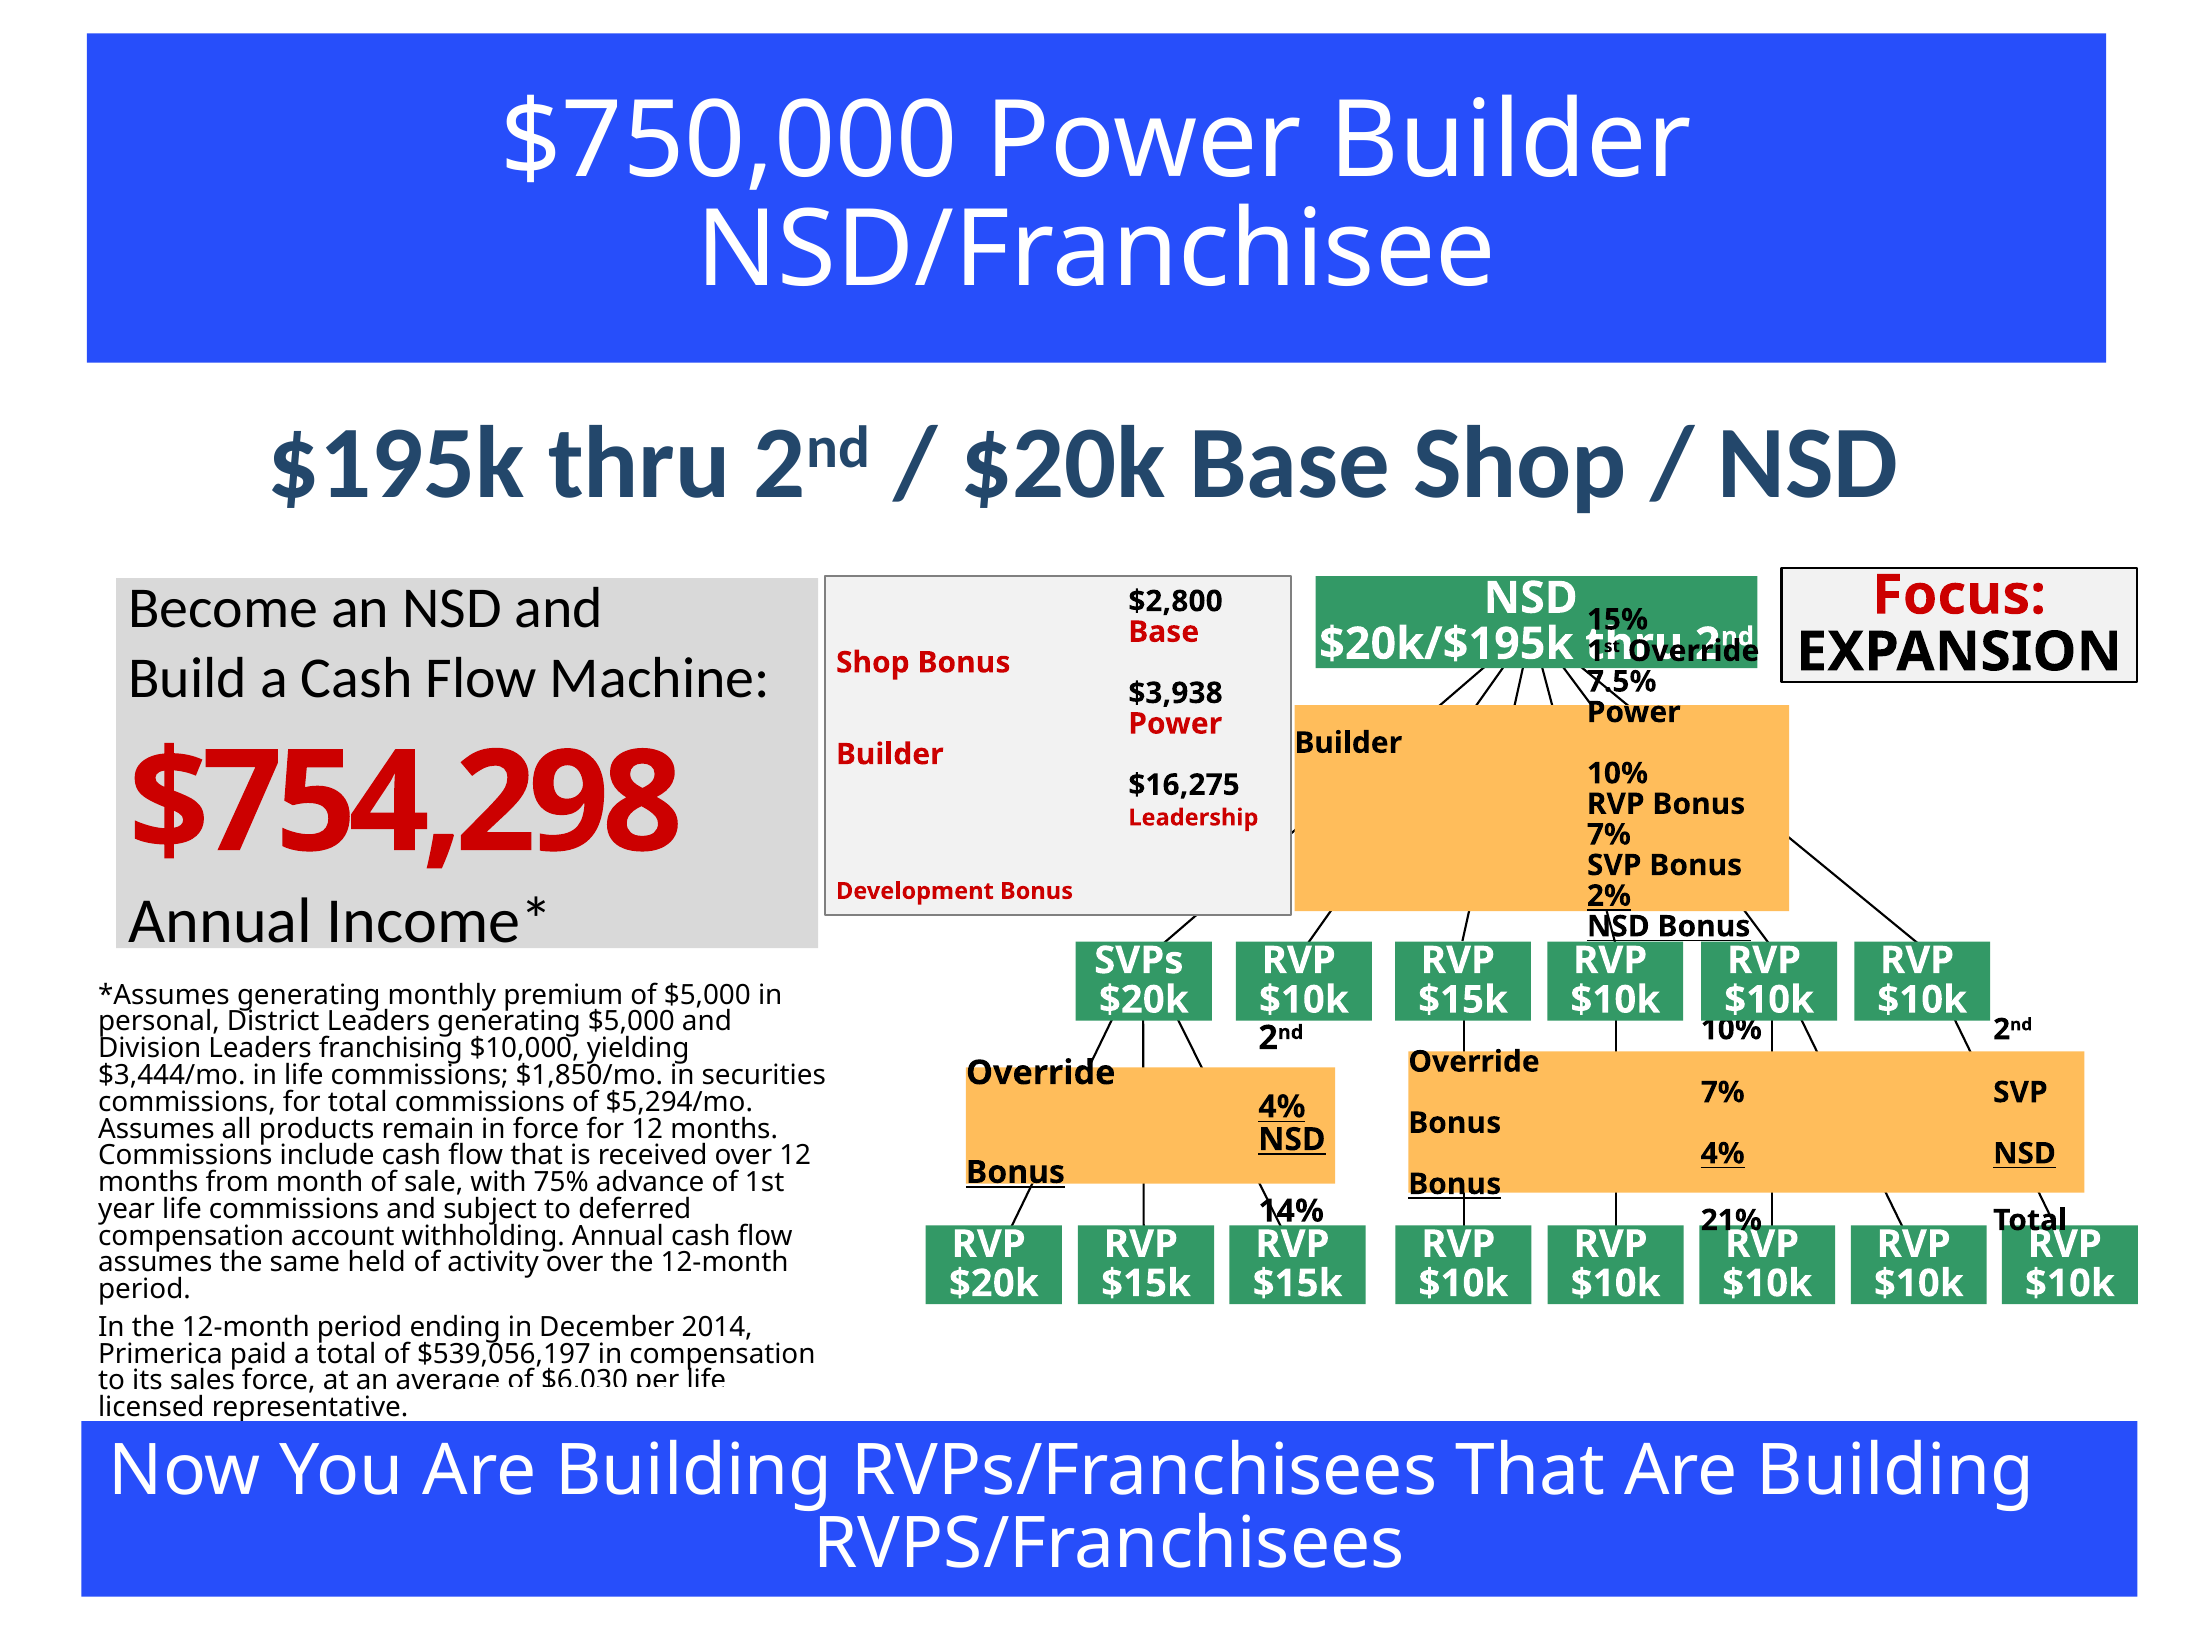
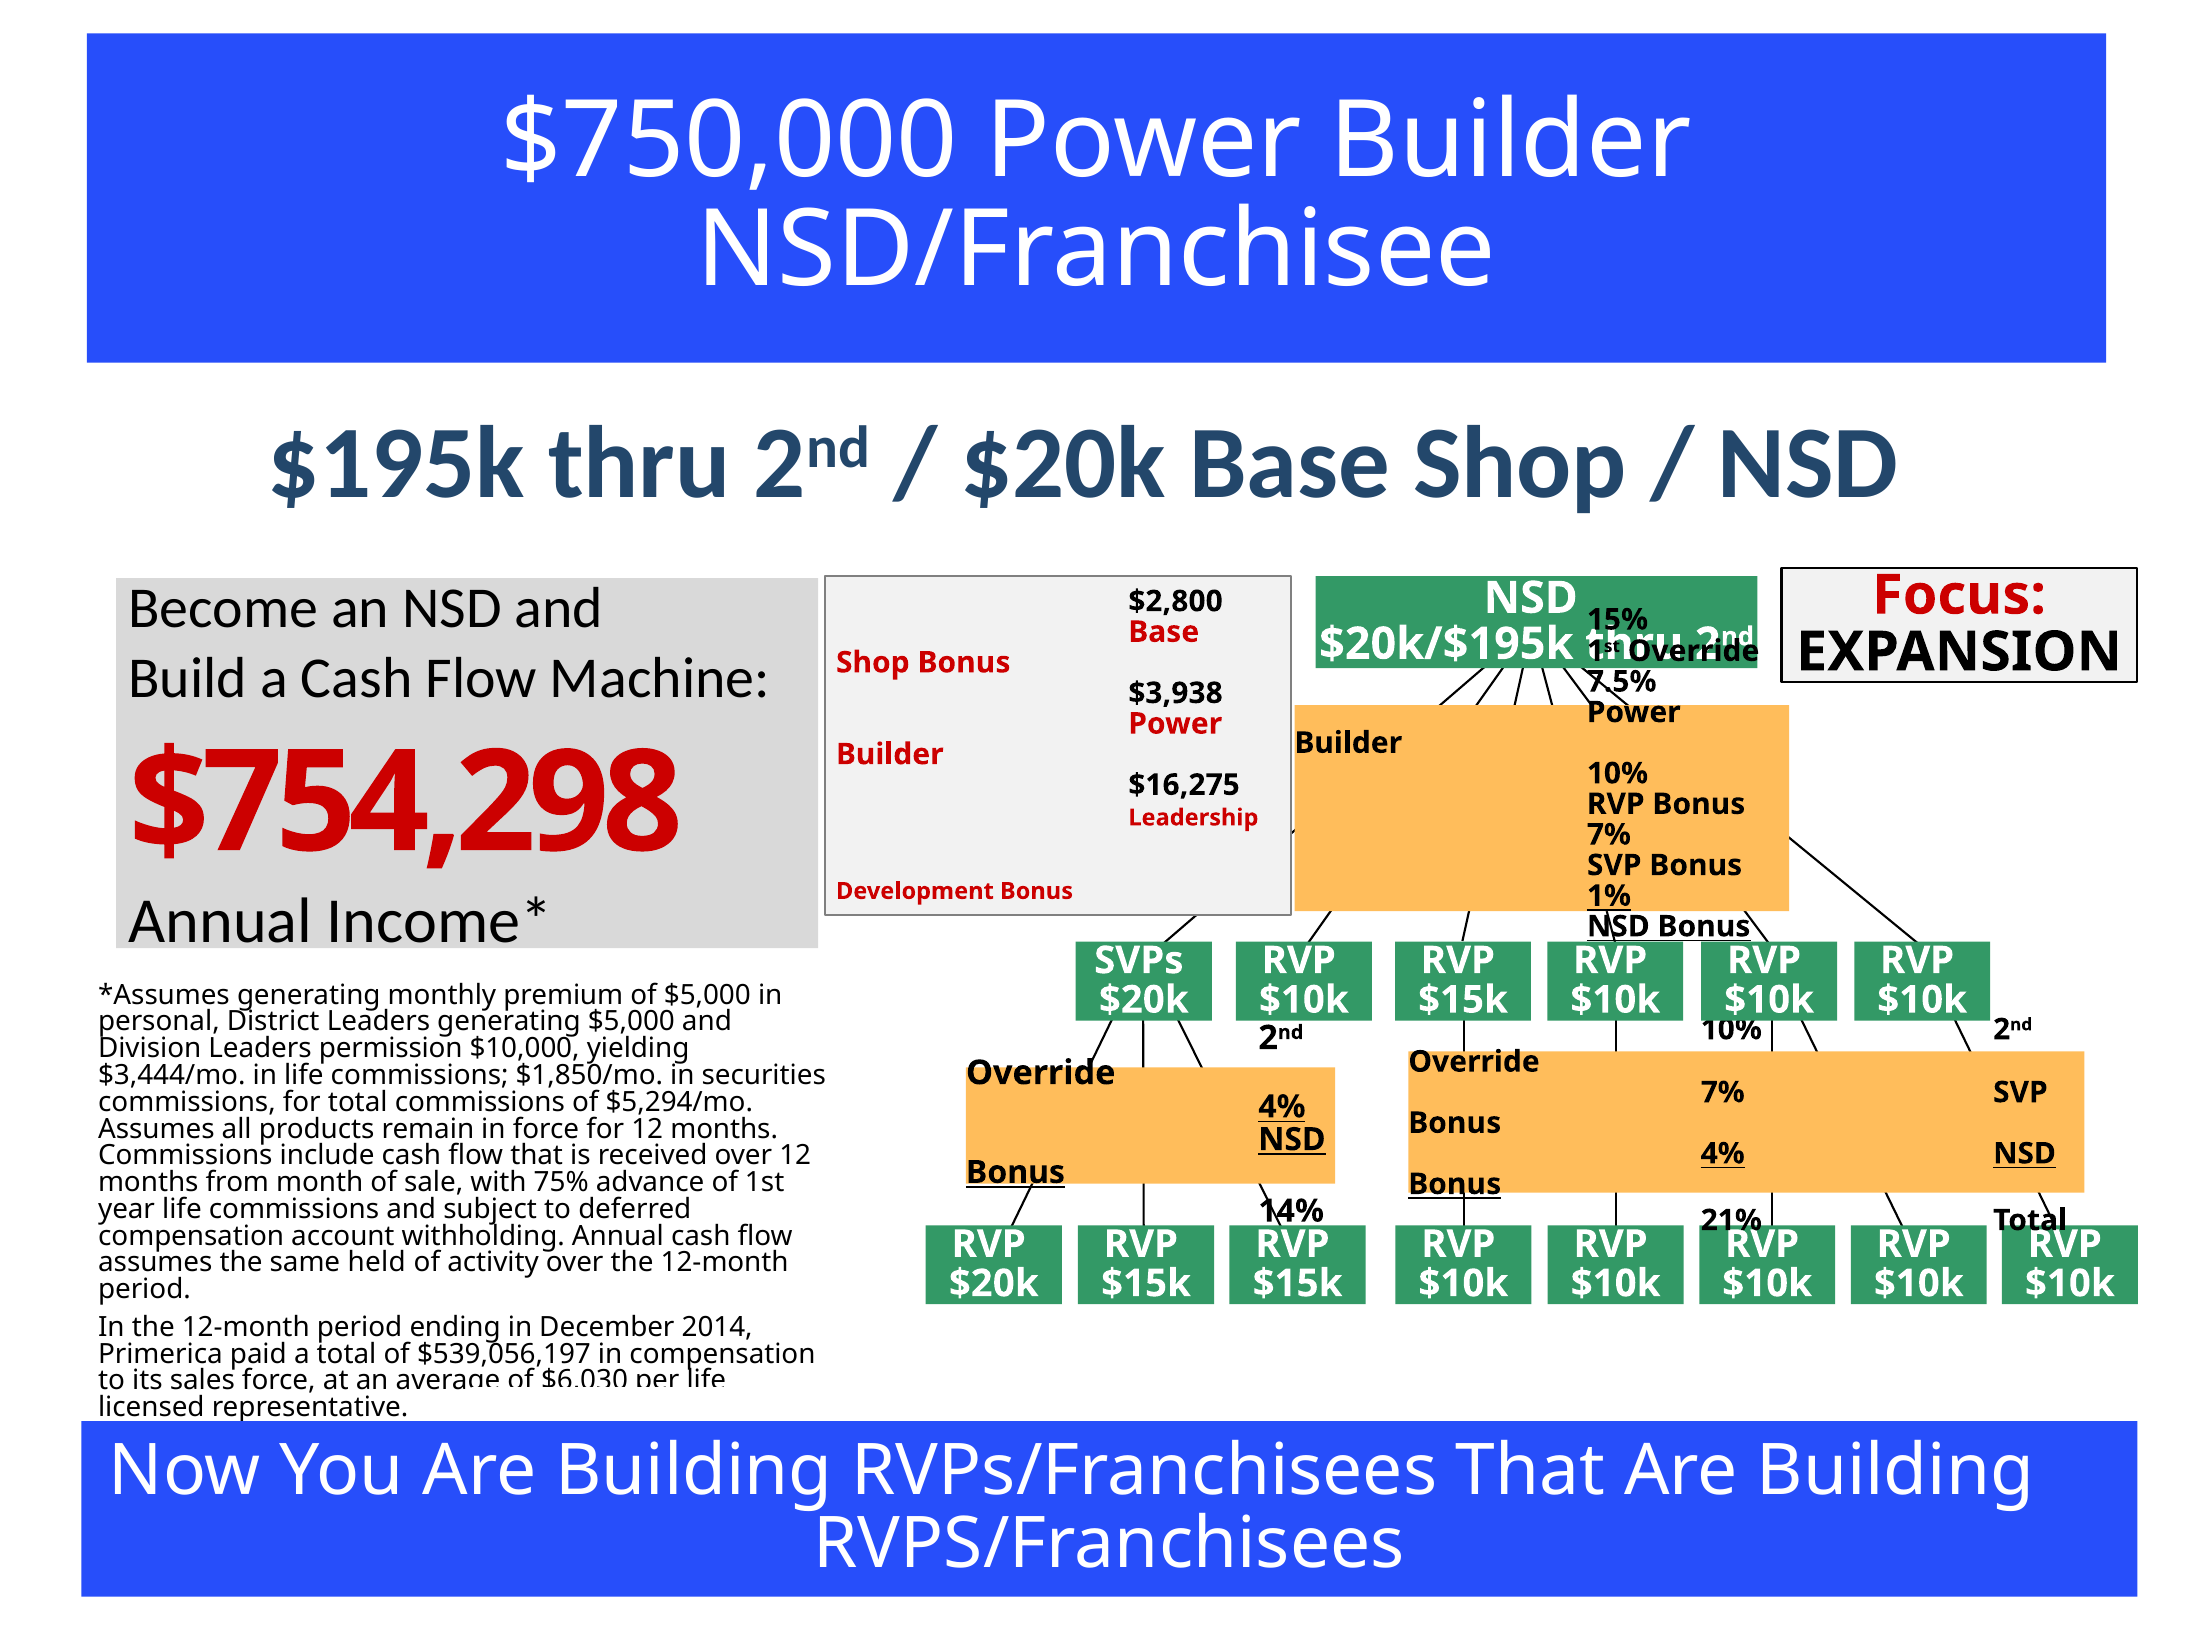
2%: 2% -> 1%
franchising: franchising -> permission
